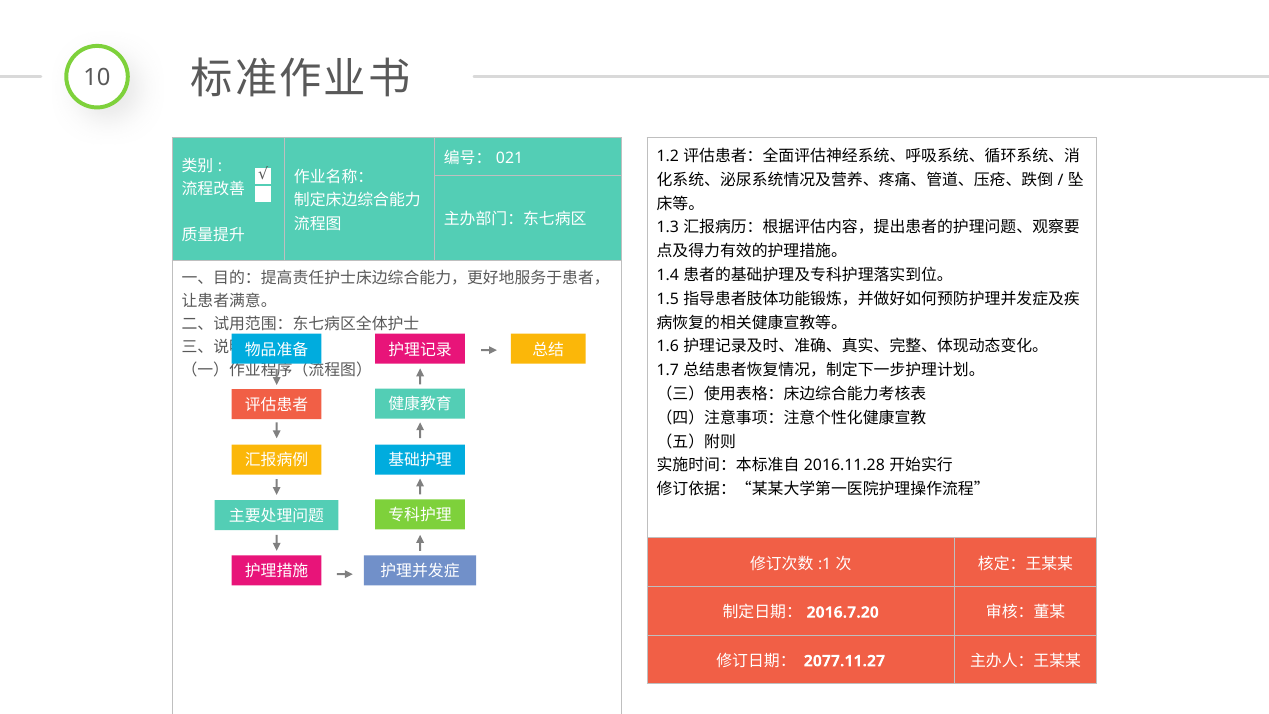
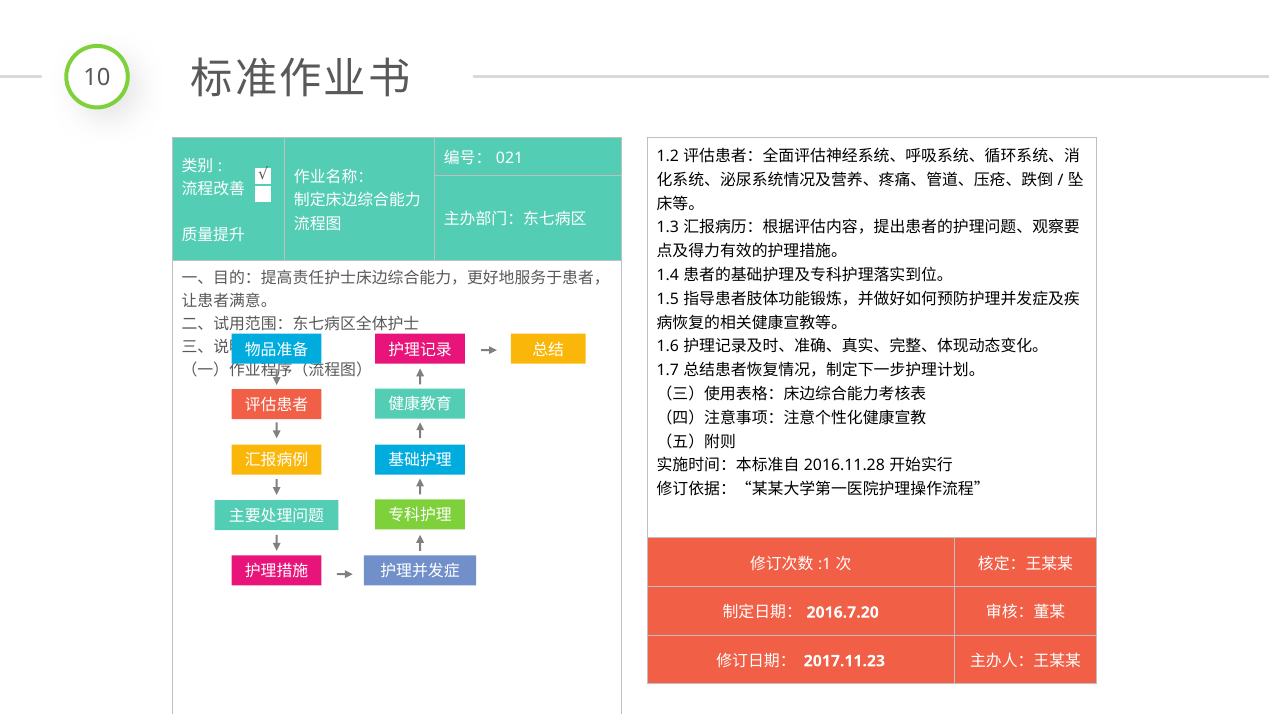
2077.11.27: 2077.11.27 -> 2017.11.23
